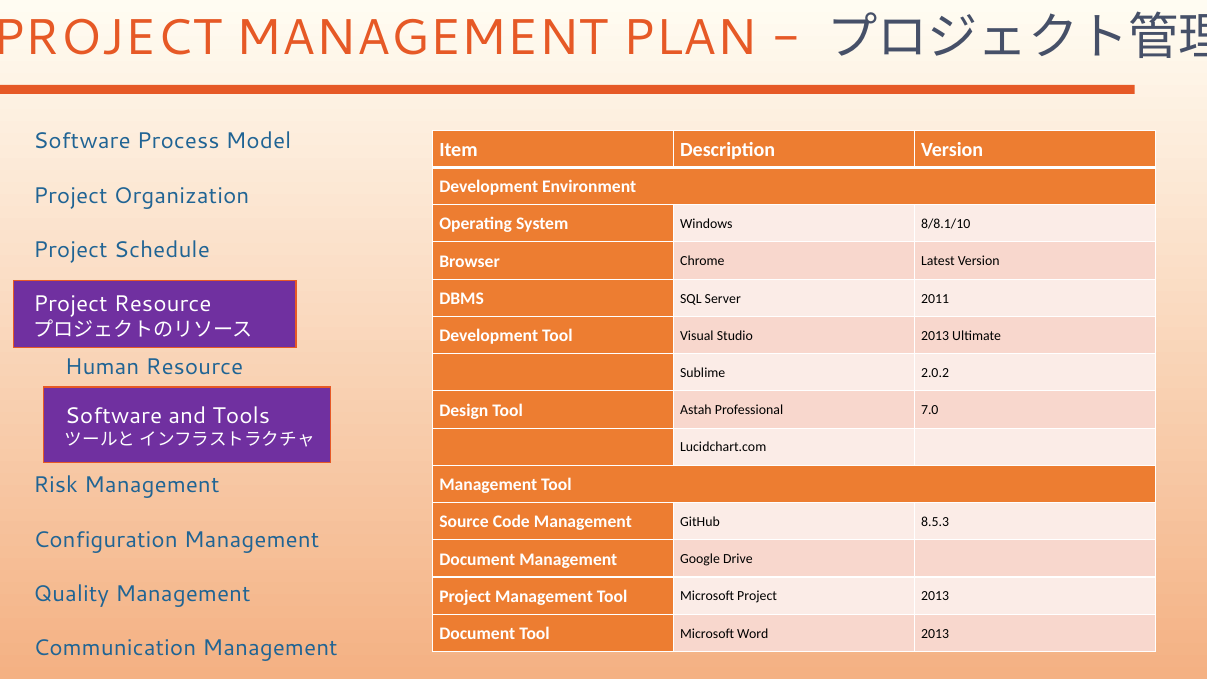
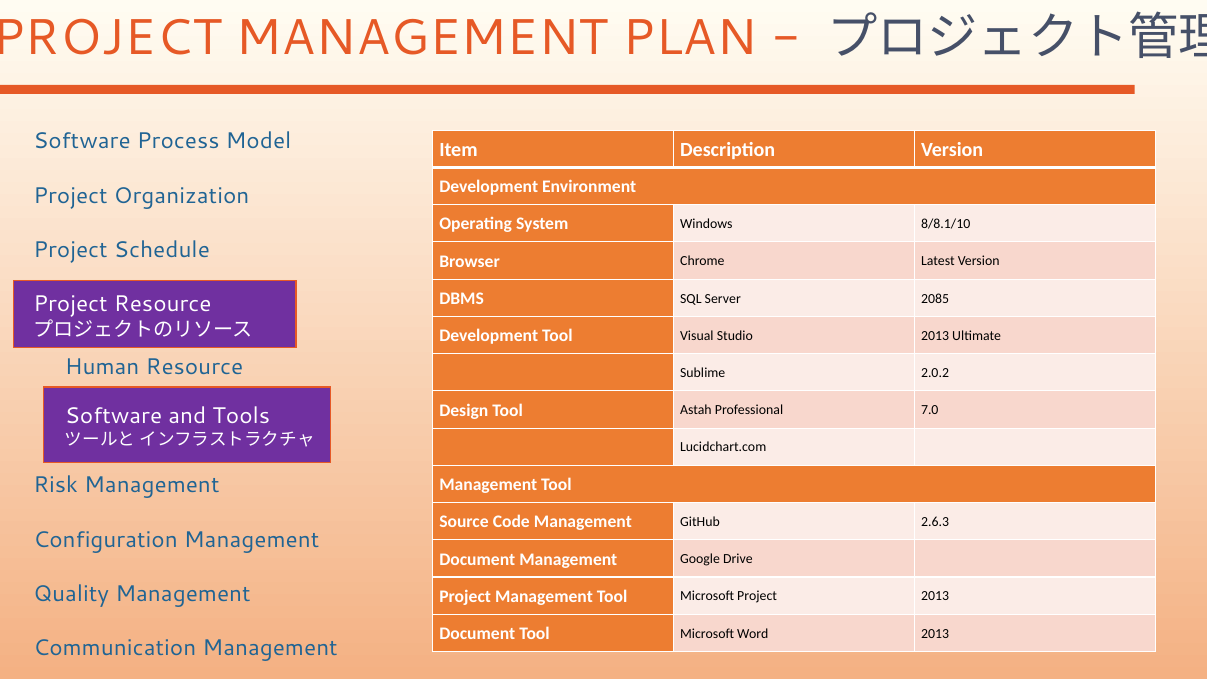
2011: 2011 -> 2085
8.5.3: 8.5.3 -> 2.6.3
